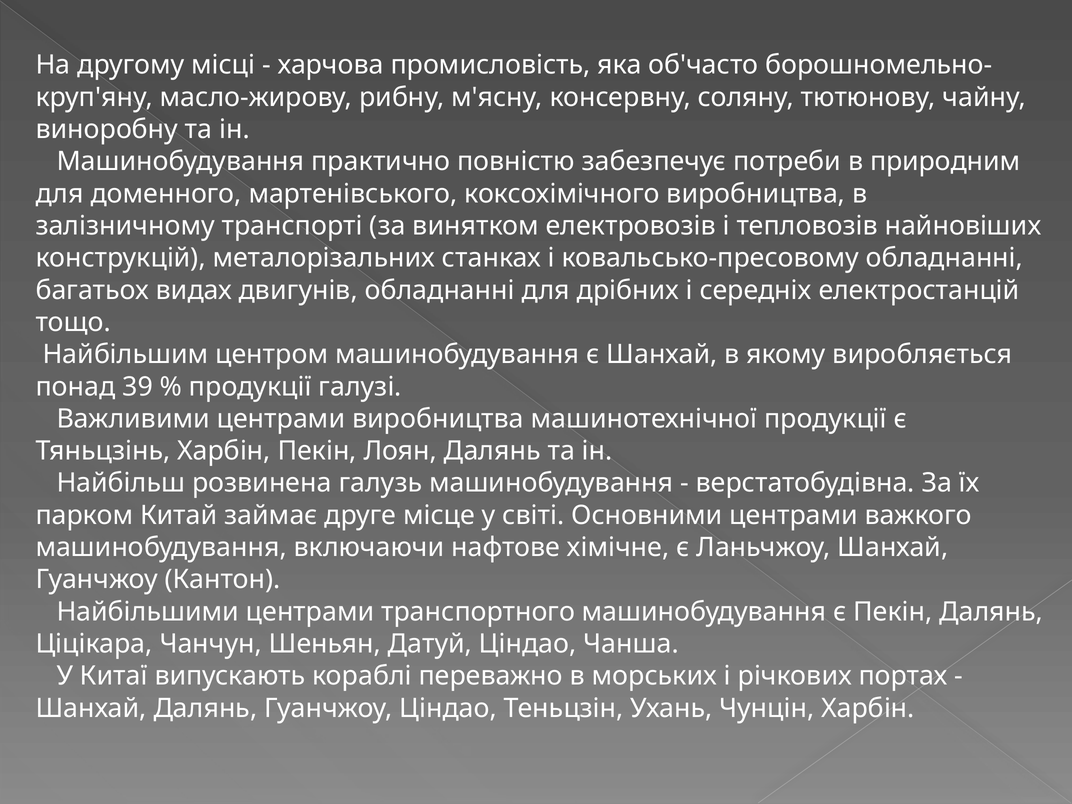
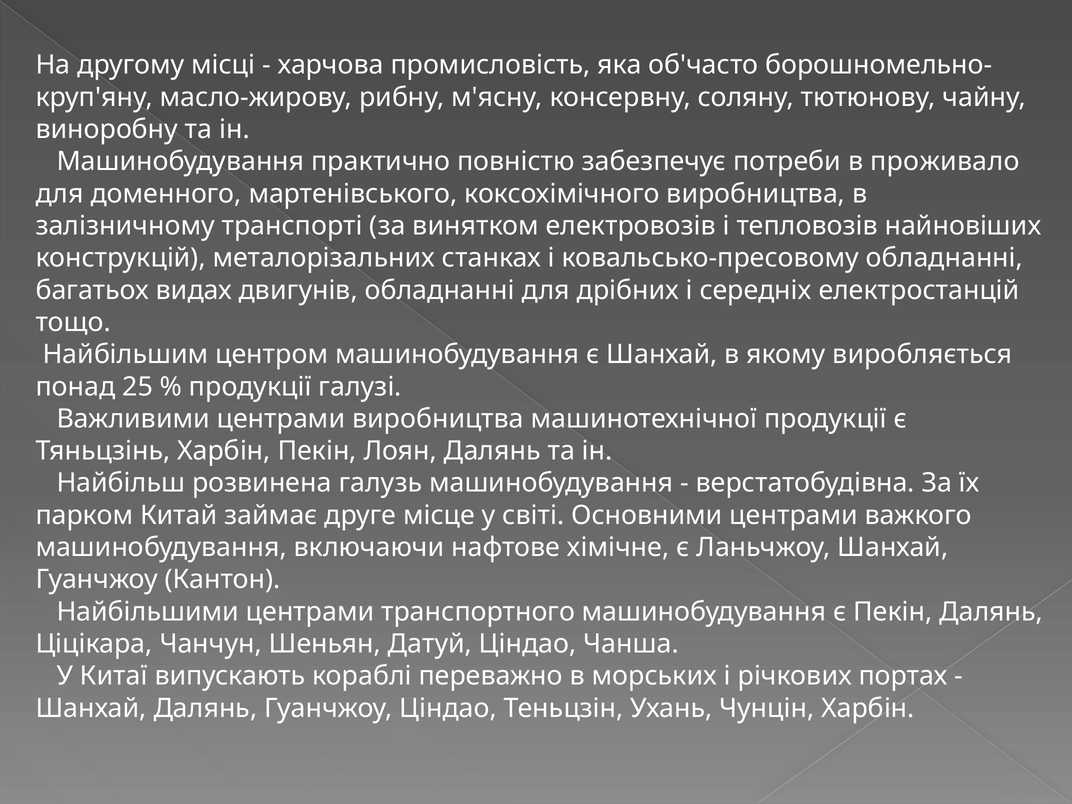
природним: природним -> проживало
39: 39 -> 25
